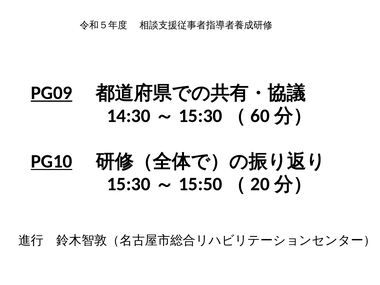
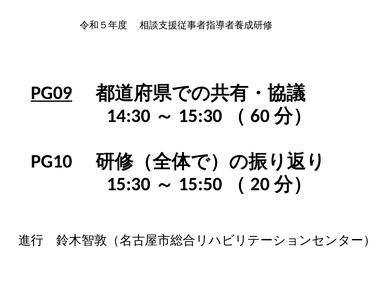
PG10 underline: present -> none
